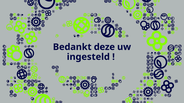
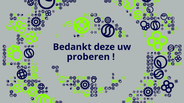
ingesteld: ingesteld -> proberen
